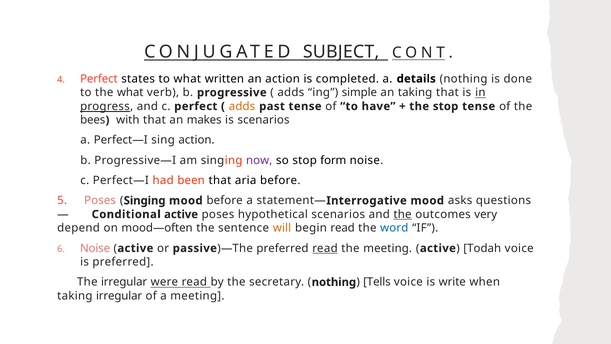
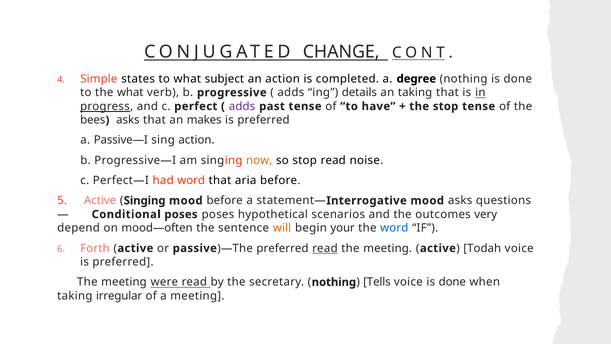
SUBJECT: SUBJECT -> CHANGE
Perfect at (99, 79): Perfect -> Simple
written: written -> subject
details: details -> degree
simple: simple -> details
adds at (242, 106) colour: orange -> purple
with at (128, 120): with -> asks
scenarios at (264, 120): scenarios -> preferred
a Perfect—I: Perfect—I -> Passive—I
now colour: purple -> orange
stop form: form -> read
had been: been -> word
5 Poses: Poses -> Active
Conditional active: active -> poses
the at (403, 214) underline: present -> none
begin read: read -> your
Noise at (95, 248): Noise -> Forth
irregular at (124, 282): irregular -> meeting
voice is write: write -> done
